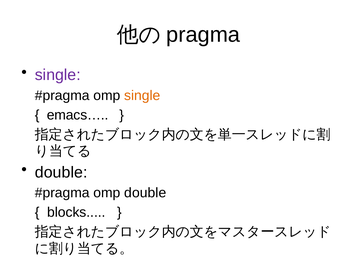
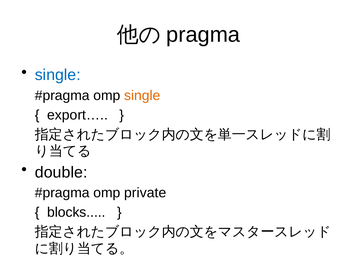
single at (58, 75) colour: purple -> blue
emacs…: emacs… -> export…
omp double: double -> private
